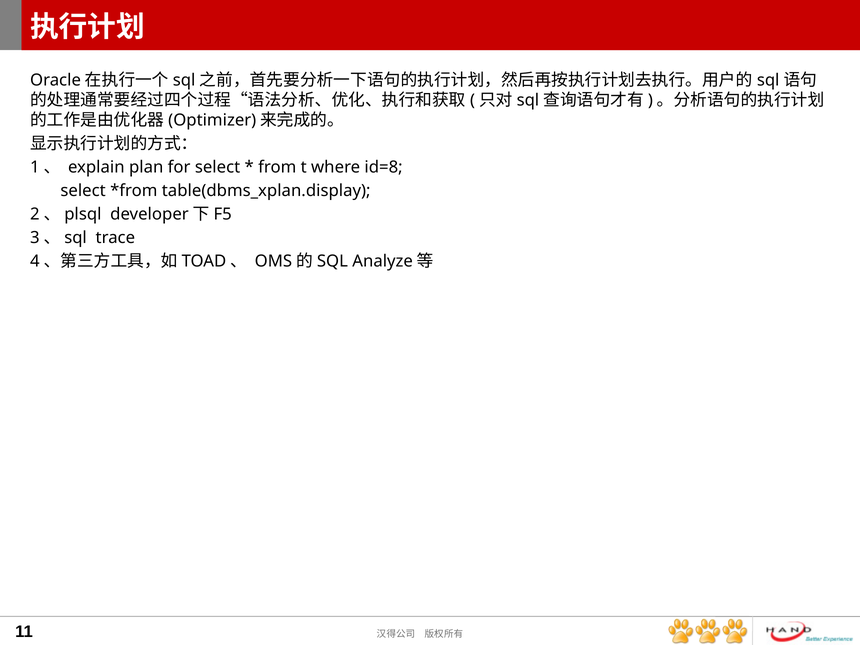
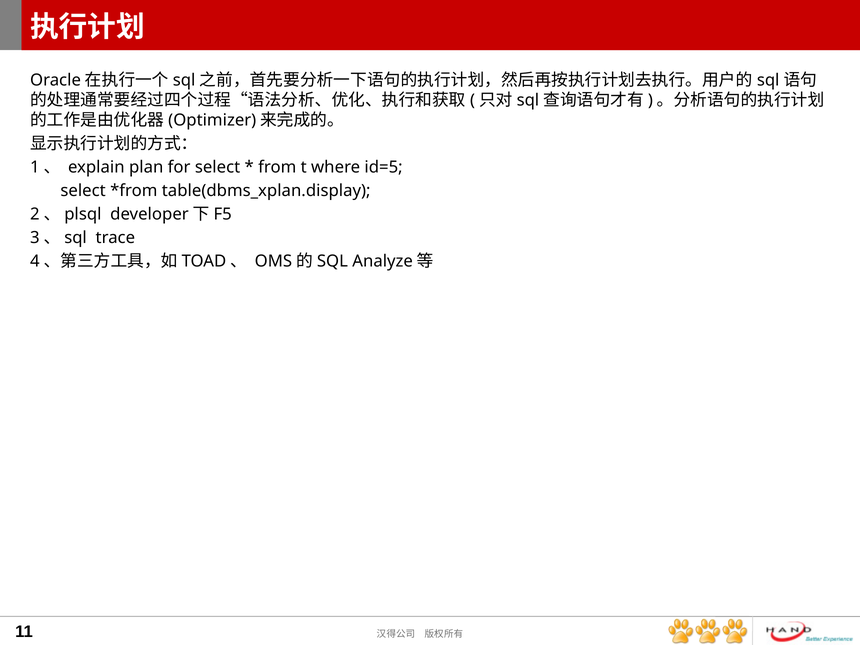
id=8: id=8 -> id=5
